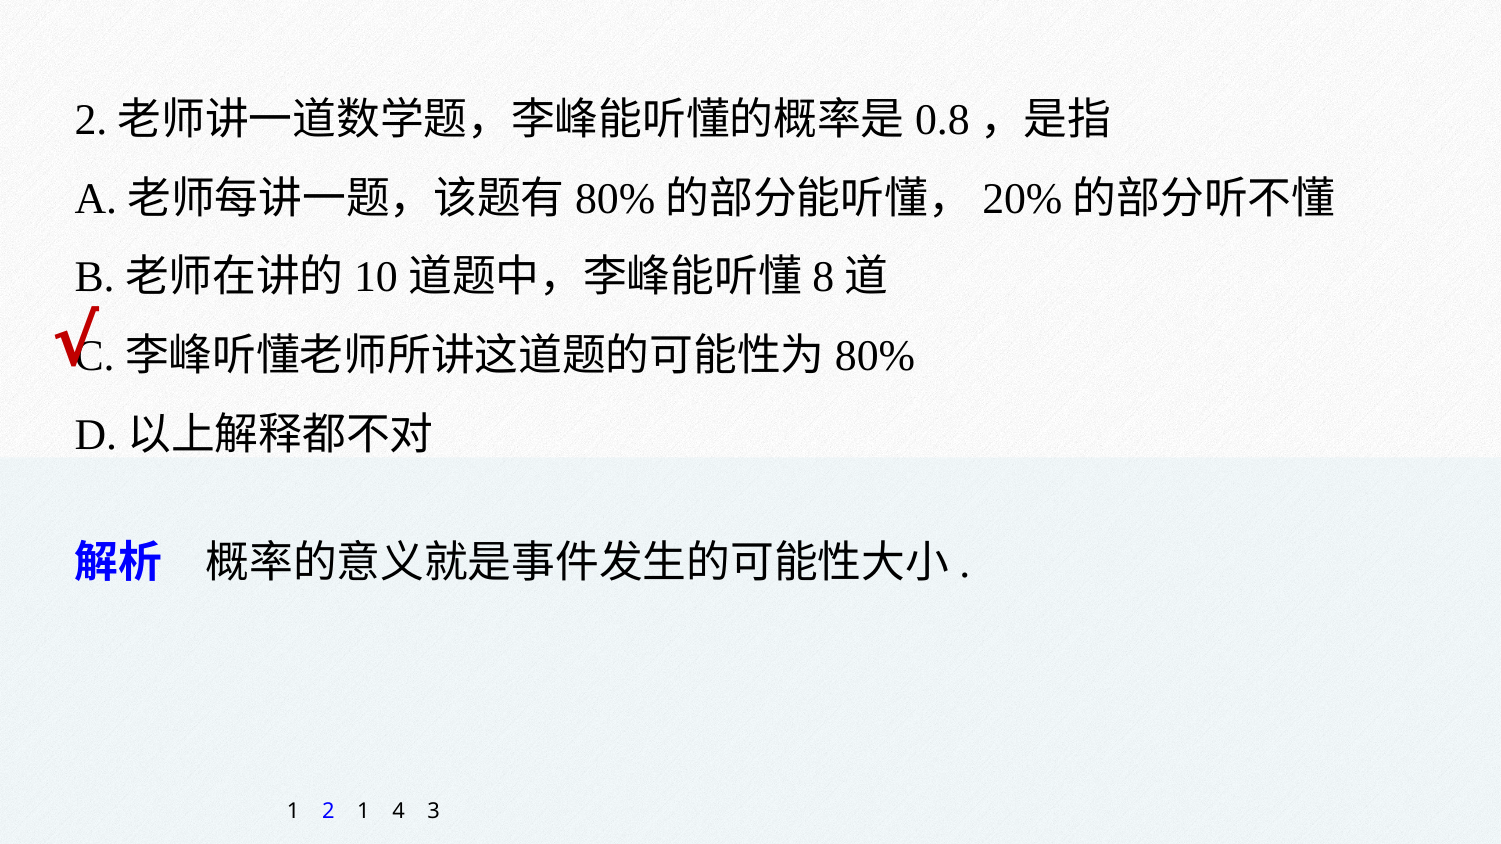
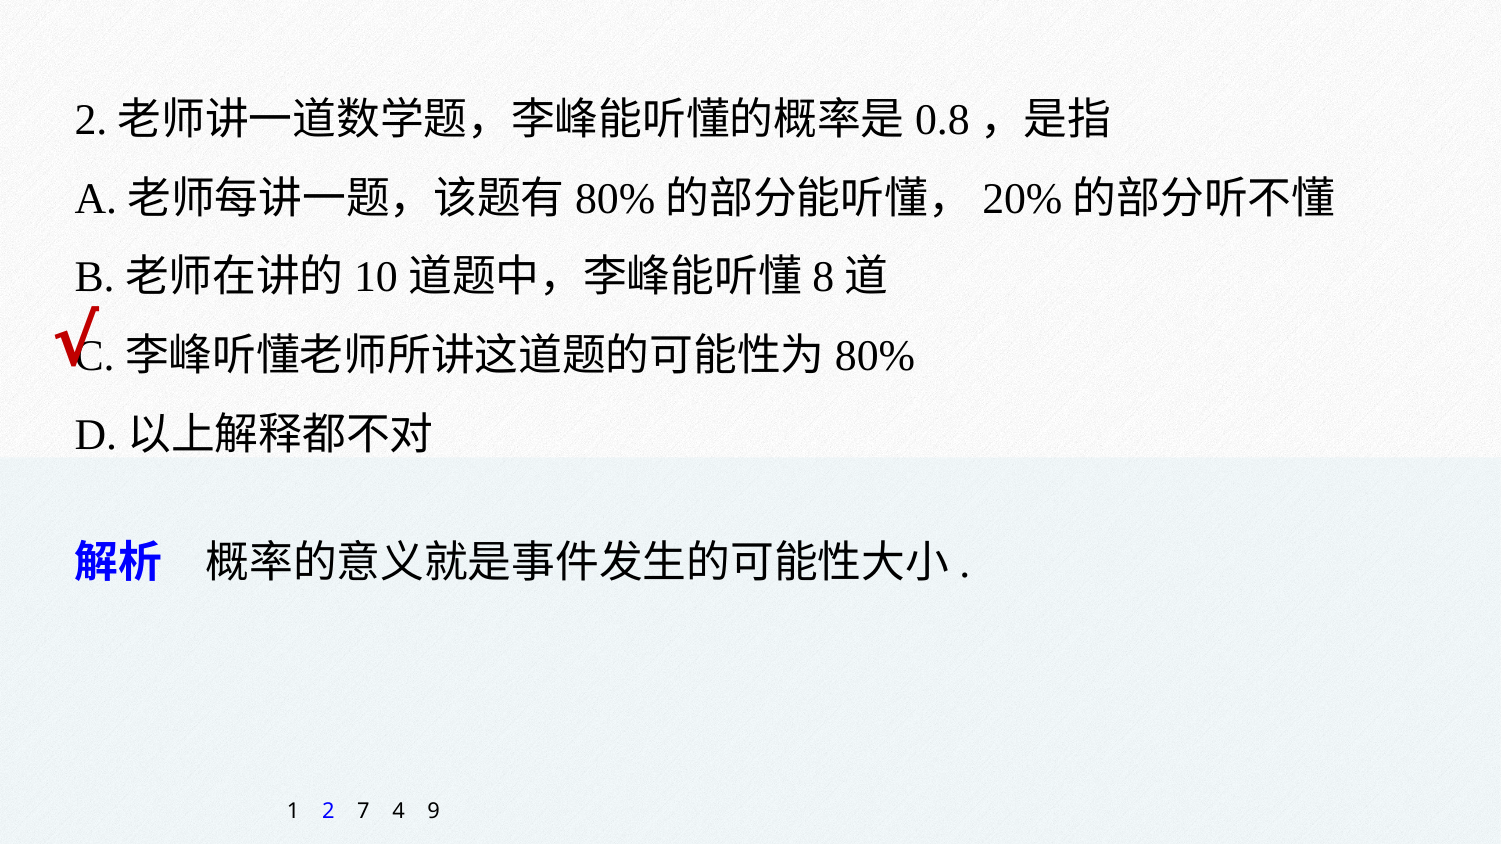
2 1: 1 -> 7
3: 3 -> 9
